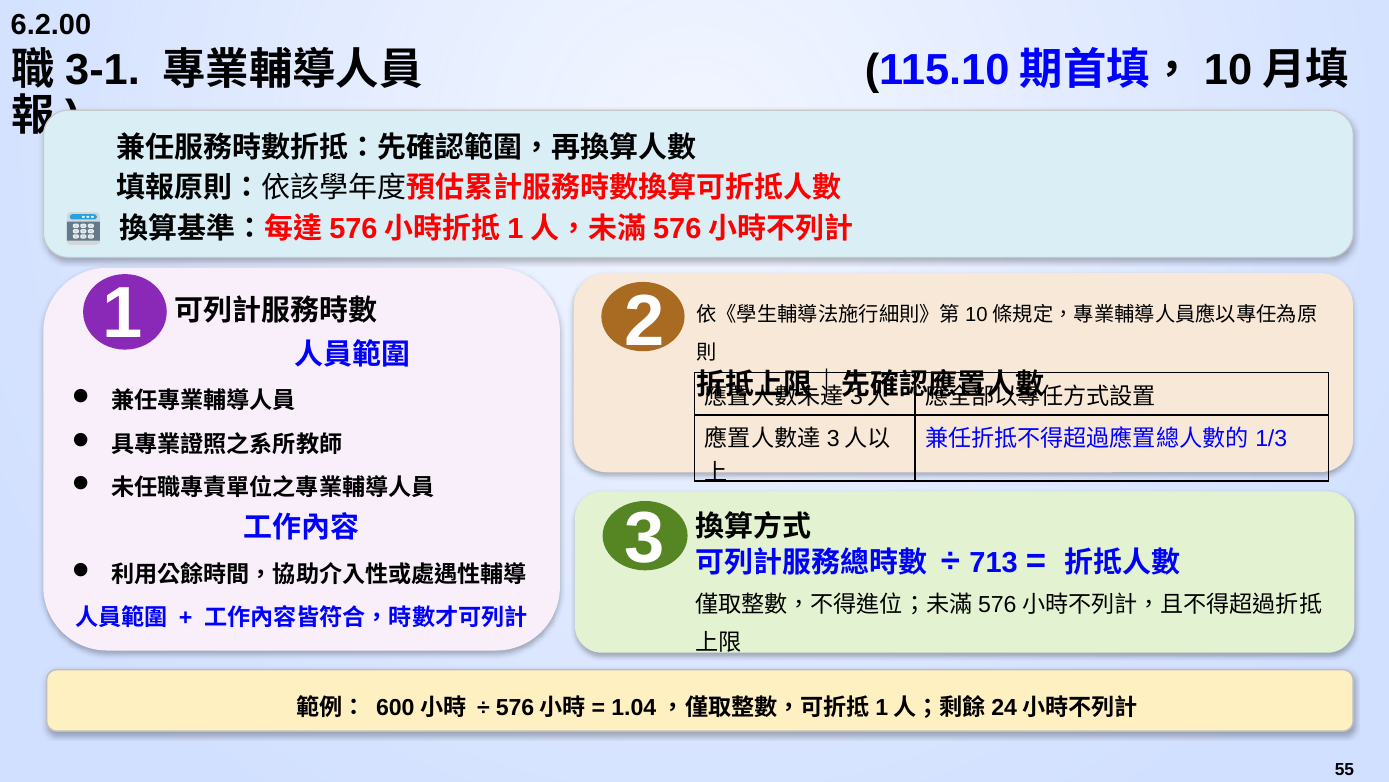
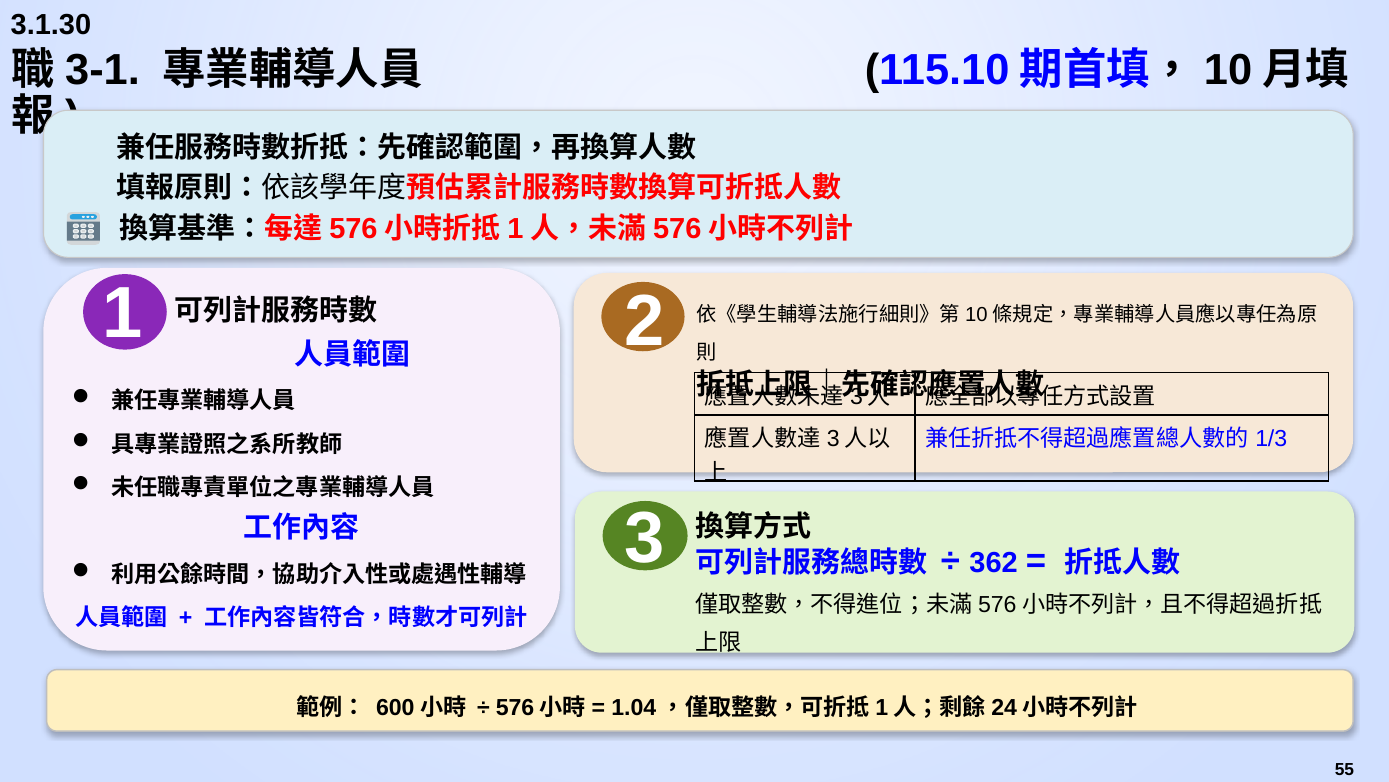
6.2.00: 6.2.00 -> 3.1.30
713: 713 -> 362
